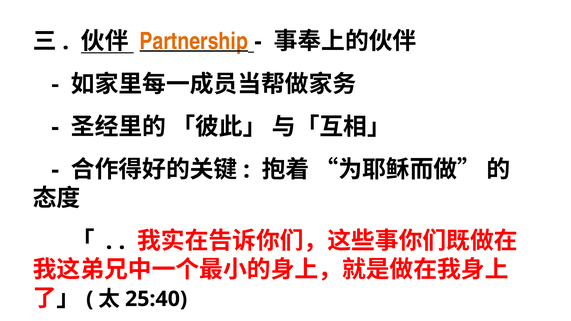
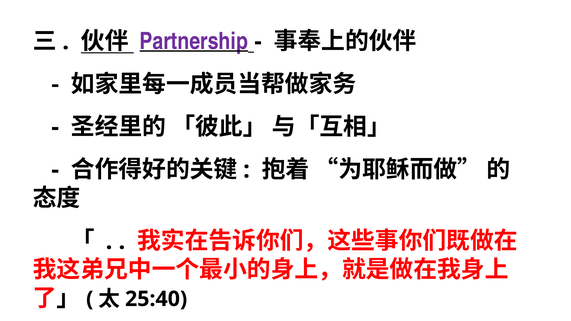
Partnership colour: orange -> purple
